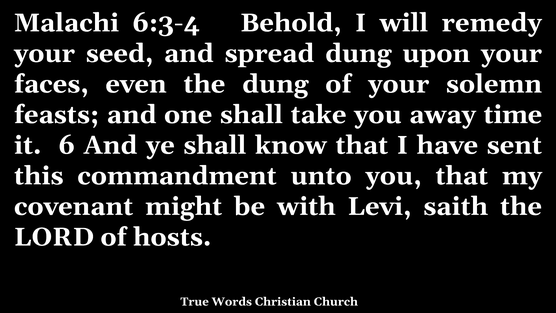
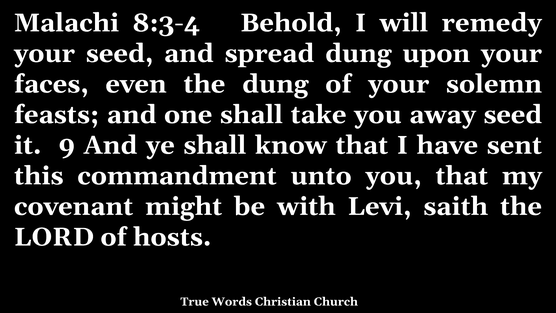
6:3-4: 6:3-4 -> 8:3-4
away time: time -> seed
6: 6 -> 9
